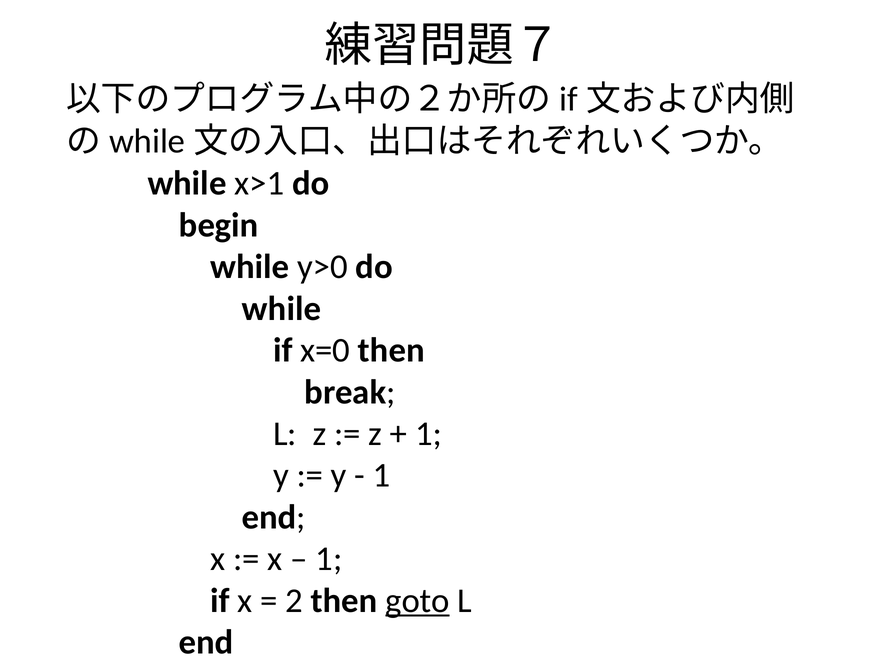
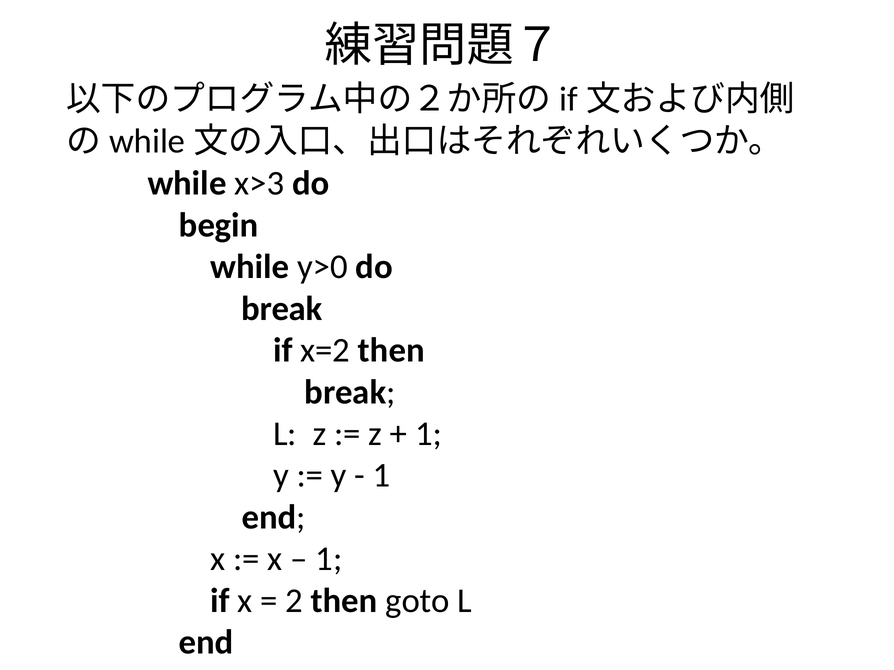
x>1: x>1 -> x>3
while at (282, 309): while -> break
x=0: x=0 -> x=2
goto underline: present -> none
